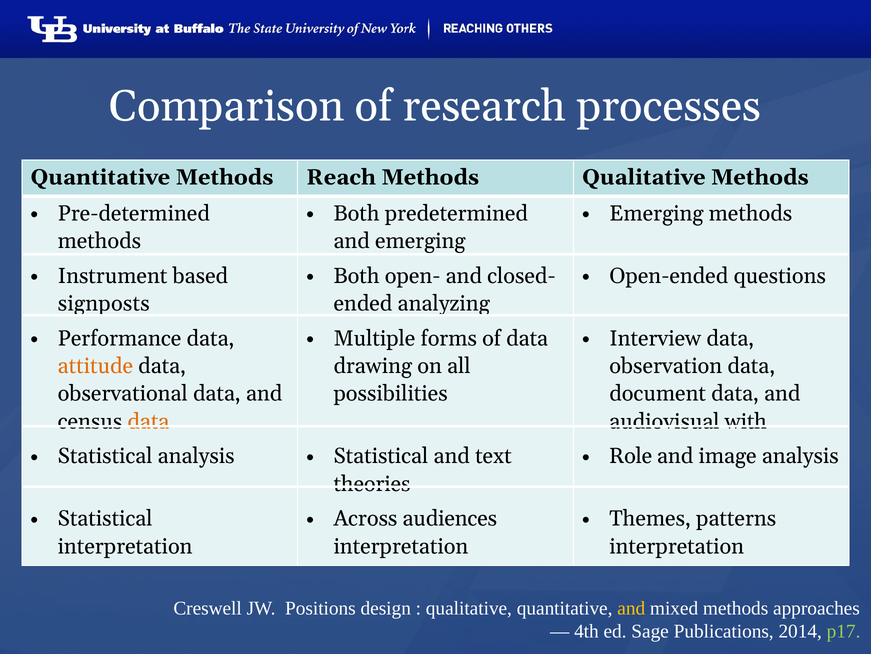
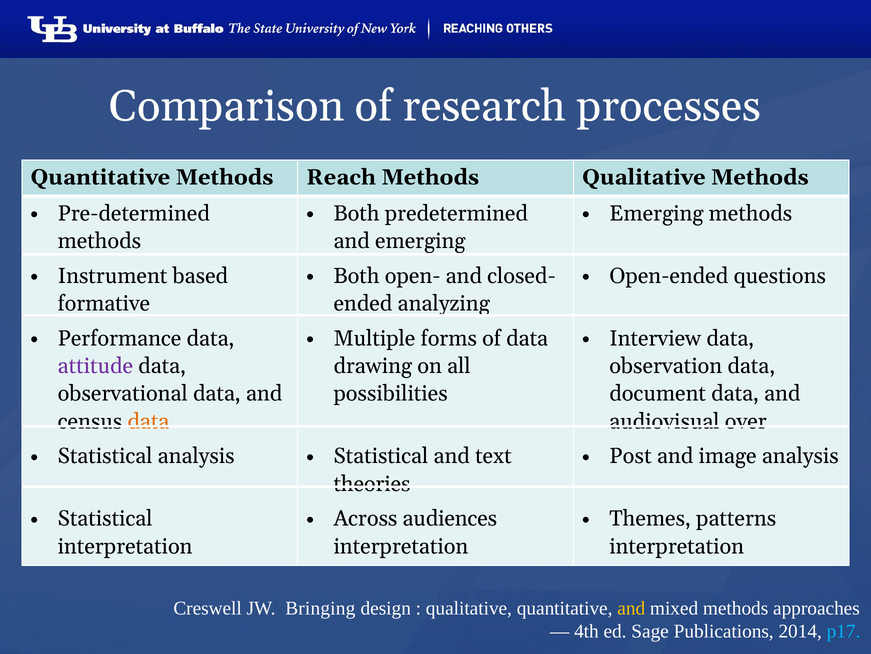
signposts: signposts -> formative
attitude colour: orange -> purple
with: with -> over
Role: Role -> Post
Positions: Positions -> Bringing
p17 colour: light green -> light blue
